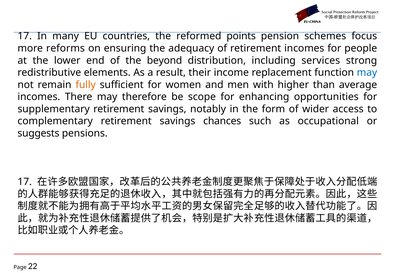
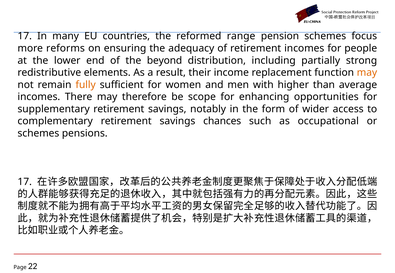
points: points -> range
services: services -> partially
may at (367, 73) colour: blue -> orange
suggests at (38, 133): suggests -> schemes
